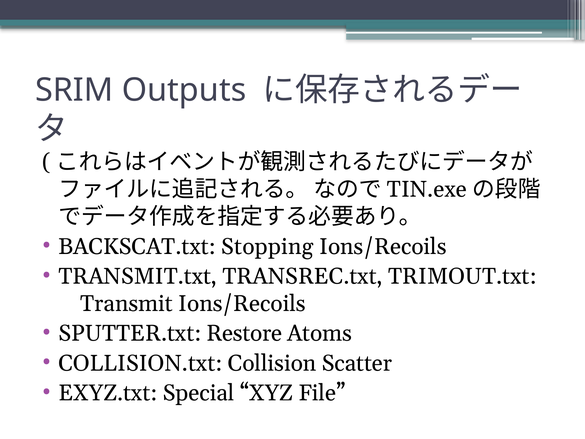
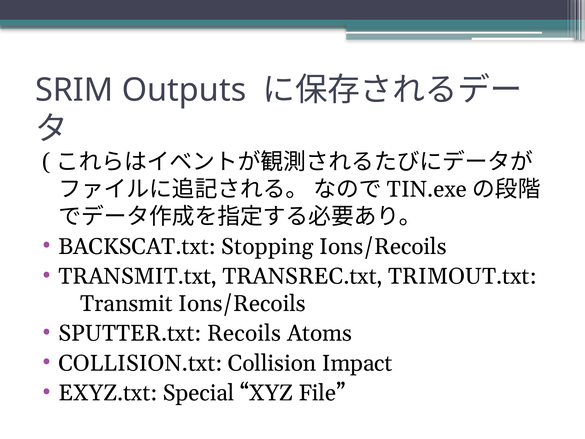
Restore: Restore -> Recoils
Scatter: Scatter -> Impact
